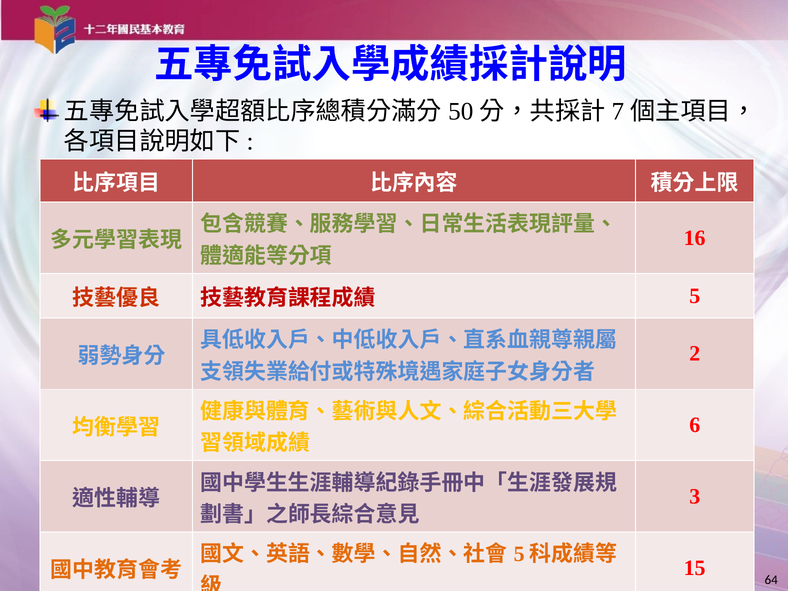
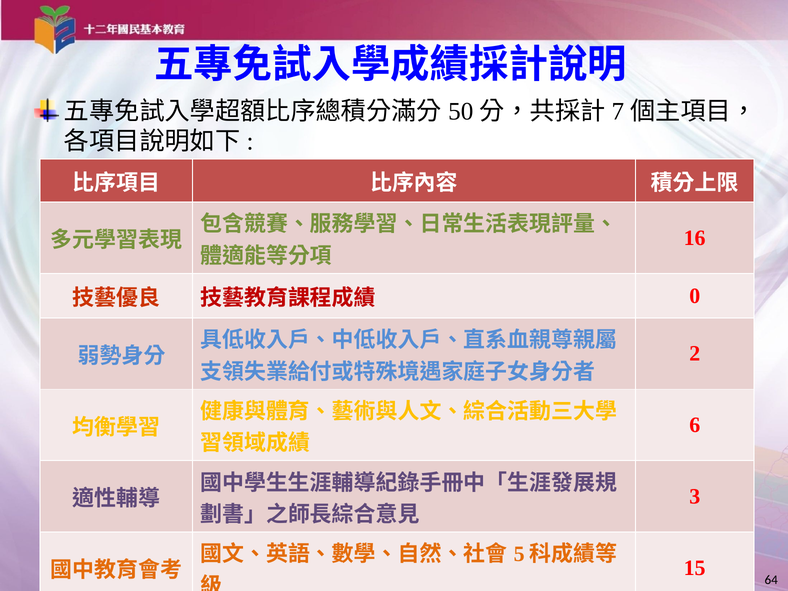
5 at (695, 296): 5 -> 0
